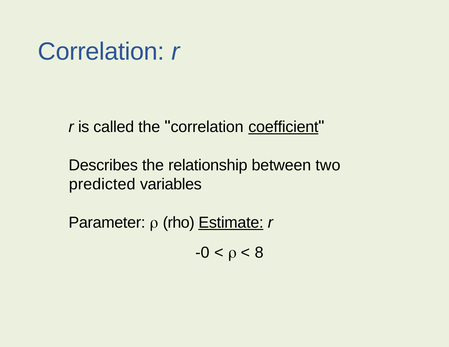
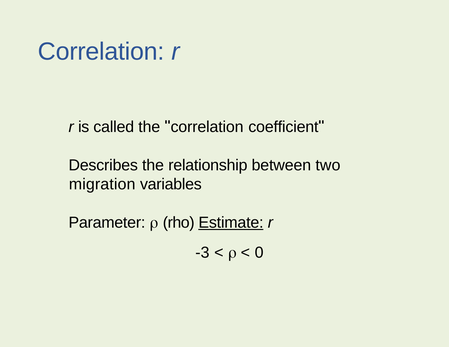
coefficient underline: present -> none
predicted: predicted -> migration
-0: -0 -> -3
8: 8 -> 0
